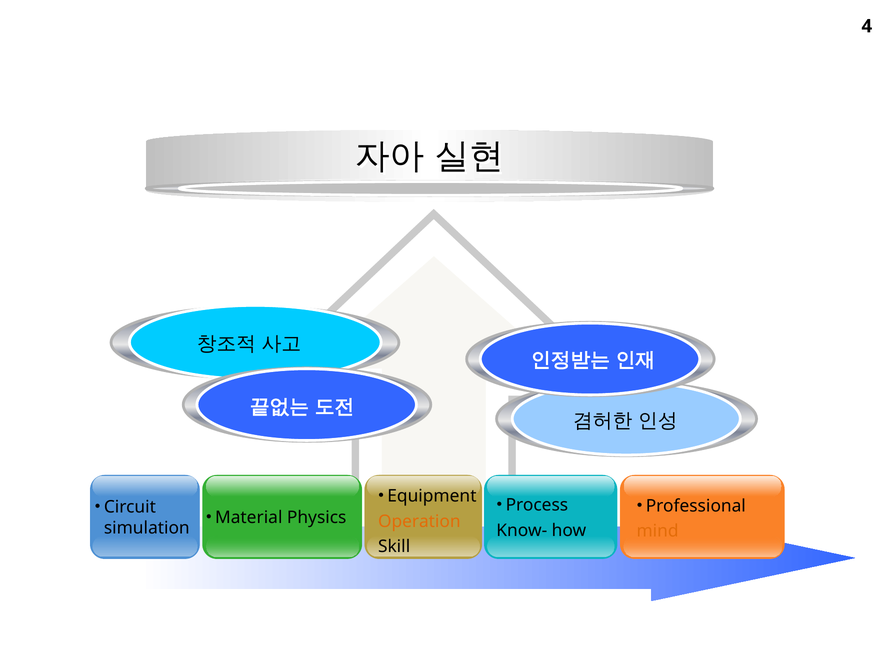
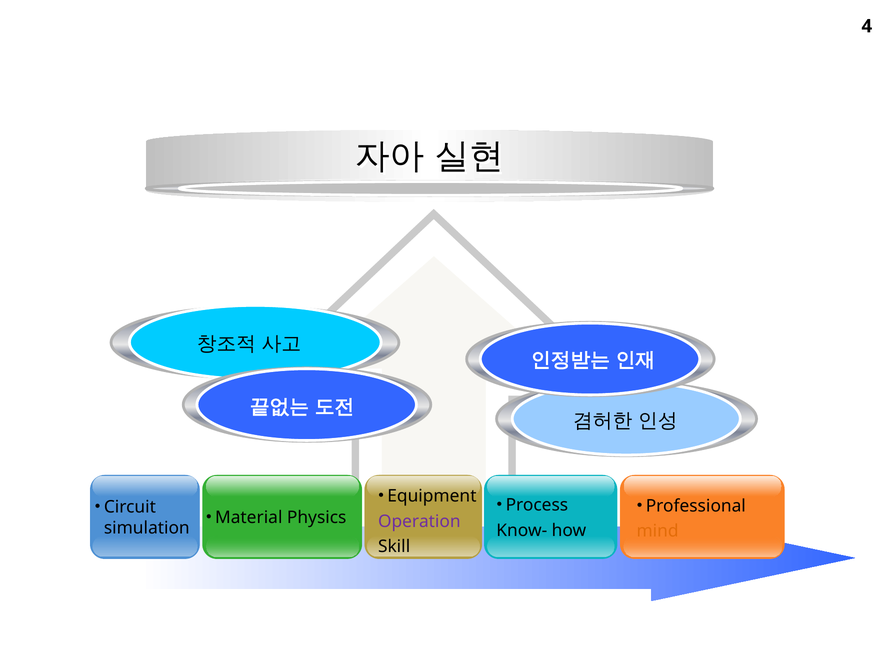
Operation colour: orange -> purple
